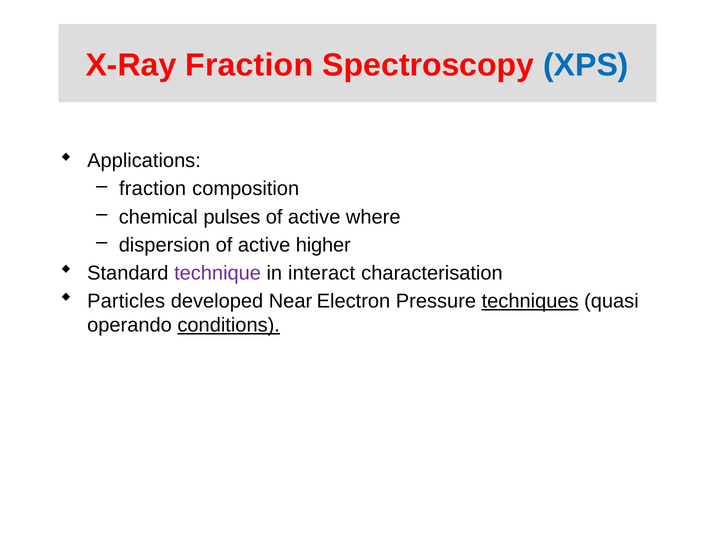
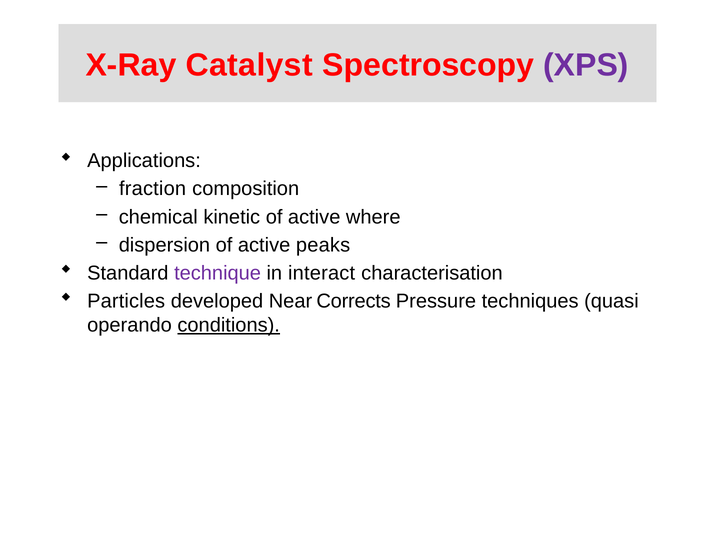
X-Ray Fraction: Fraction -> Catalyst
XPS colour: blue -> purple
pulses: pulses -> kinetic
higher: higher -> peaks
Electron: Electron -> Corrects
techniques underline: present -> none
